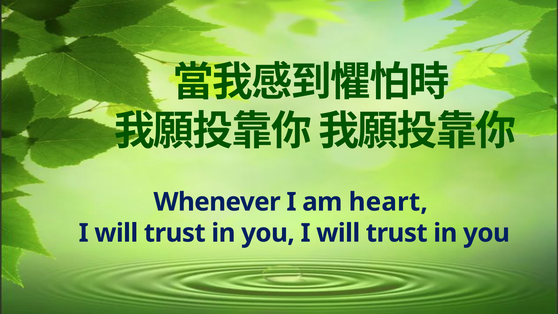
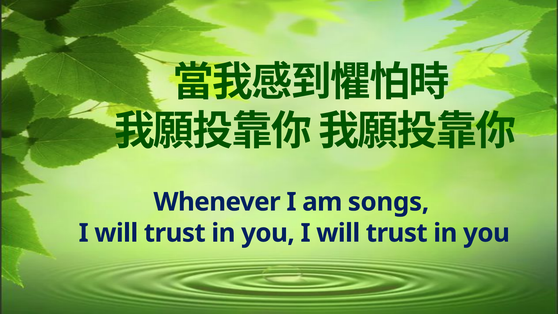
heart: heart -> songs
